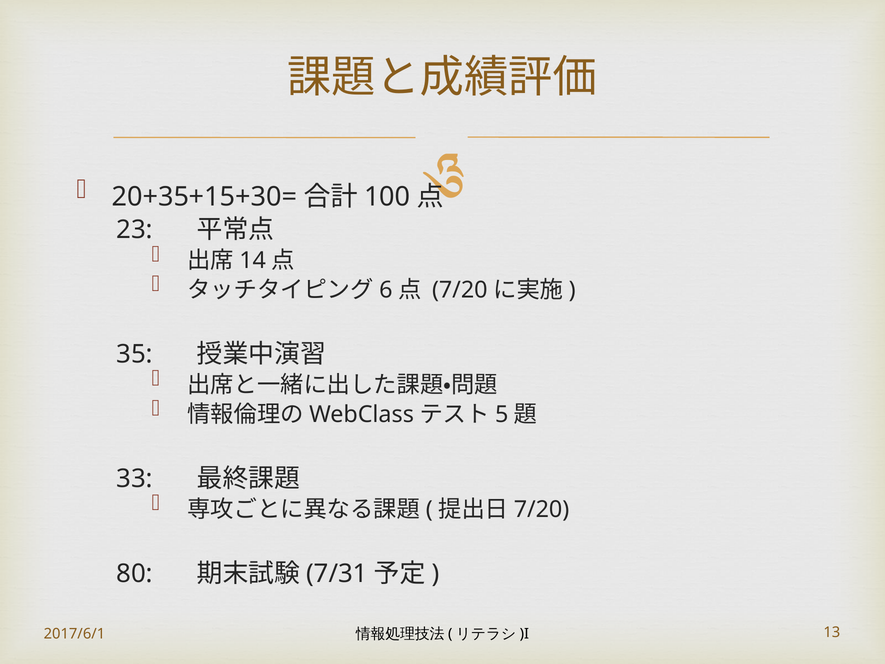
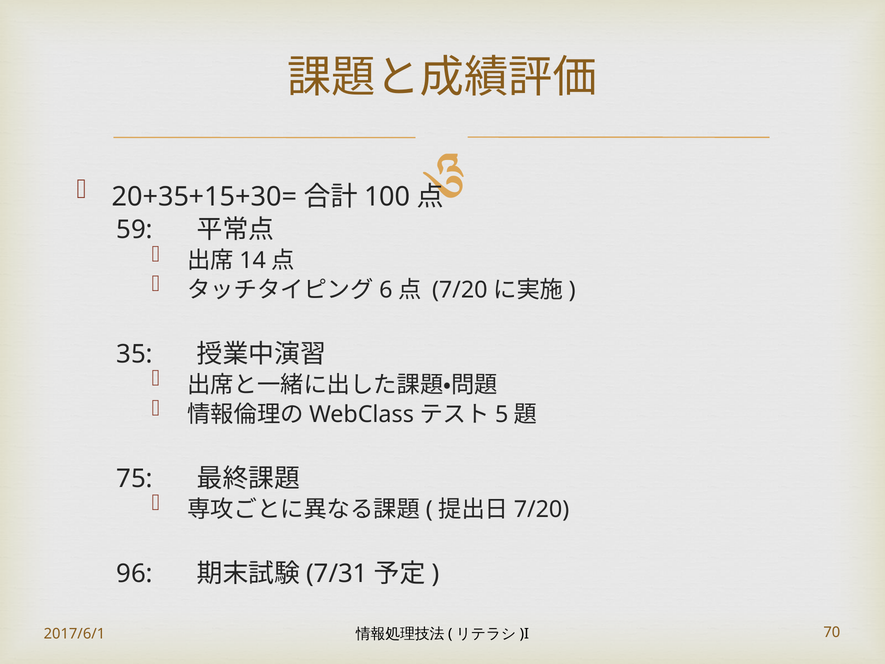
23: 23 -> 59
33: 33 -> 75
80: 80 -> 96
13: 13 -> 70
